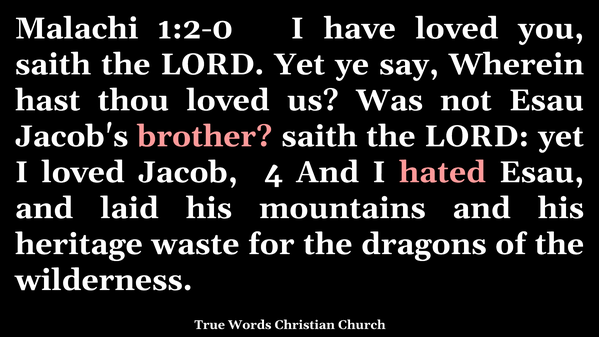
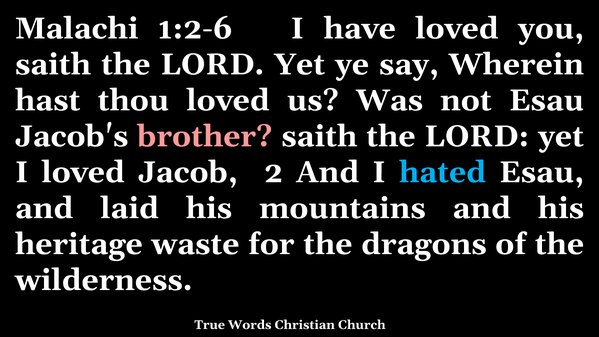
1:2-0: 1:2-0 -> 1:2-6
4: 4 -> 2
hated colour: pink -> light blue
